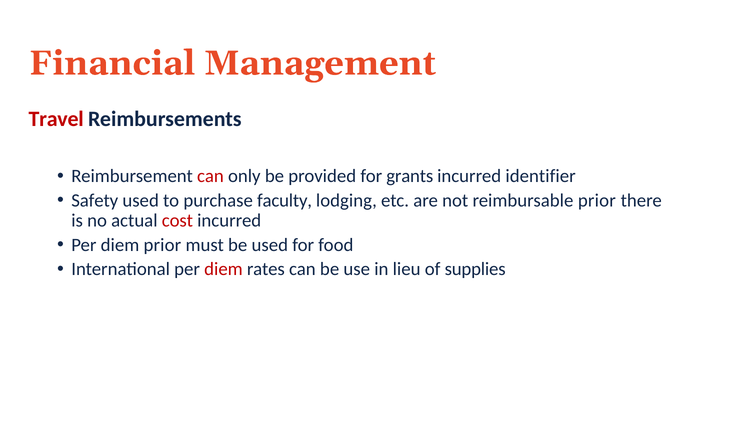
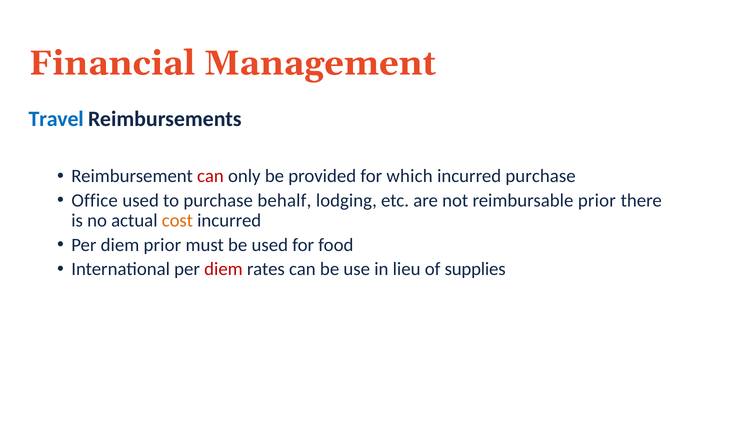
Travel colour: red -> blue
grants: grants -> which
incurred identifier: identifier -> purchase
Safety: Safety -> Office
faculty: faculty -> behalf
cost colour: red -> orange
